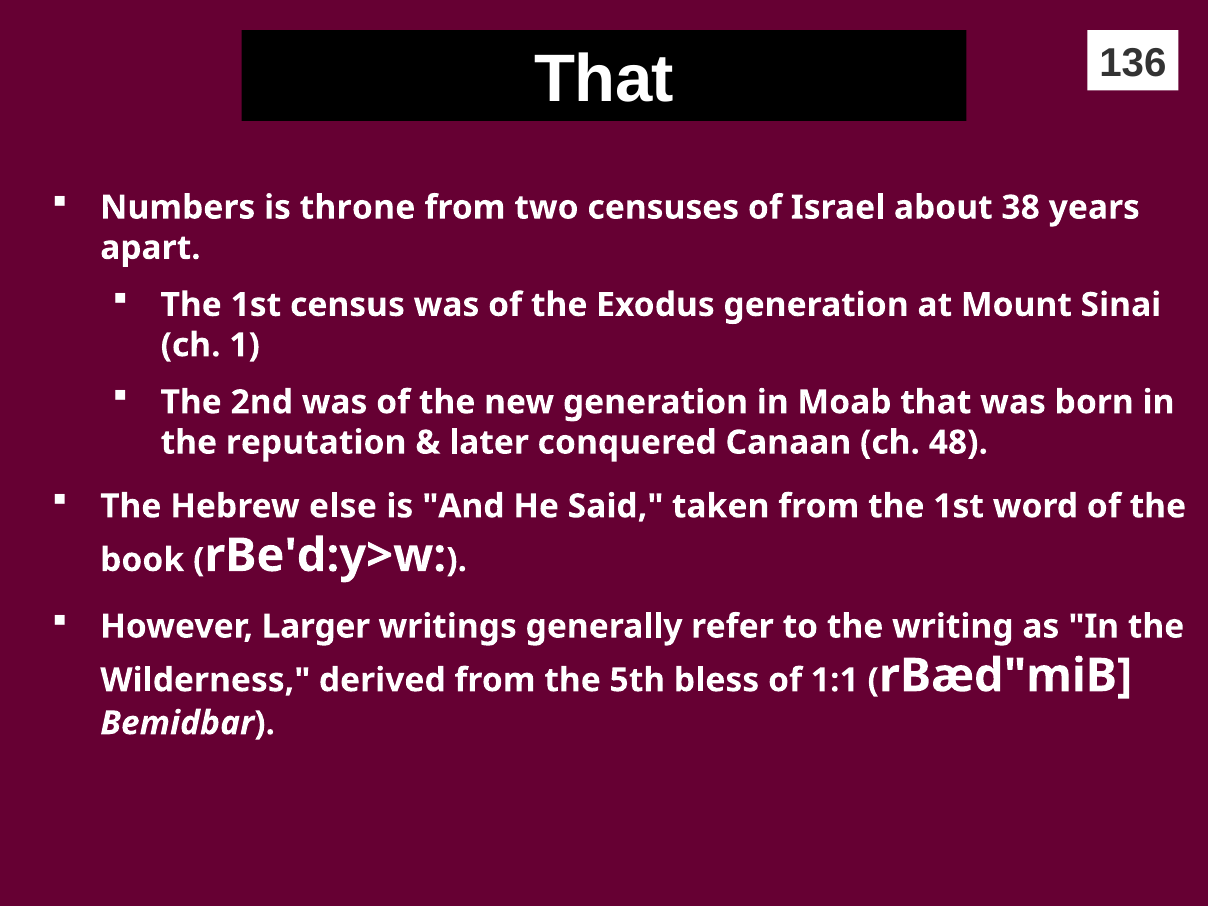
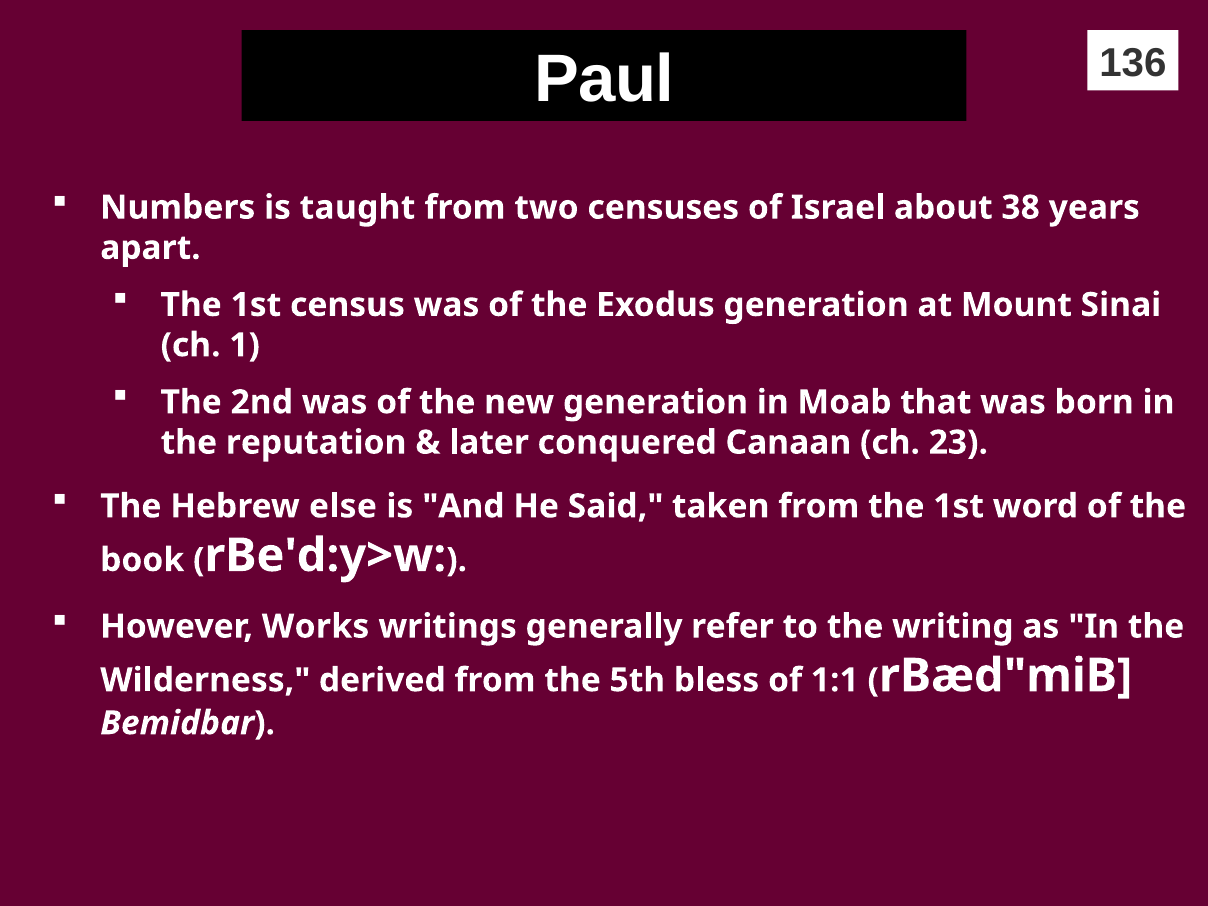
That at (604, 79): That -> Paul
throne: throne -> taught
48: 48 -> 23
Larger: Larger -> Works
